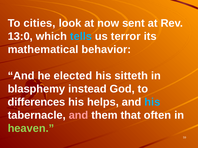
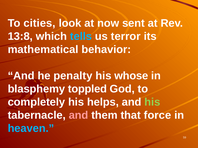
13:0: 13:0 -> 13:8
elected: elected -> penalty
sitteth: sitteth -> whose
instead: instead -> toppled
differences: differences -> completely
his at (152, 102) colour: light blue -> light green
often: often -> force
heaven colour: light green -> light blue
